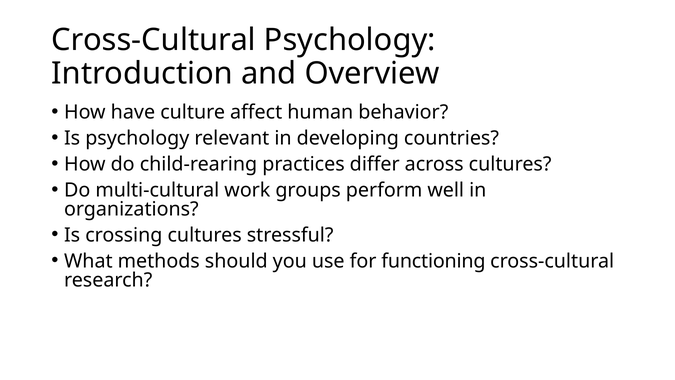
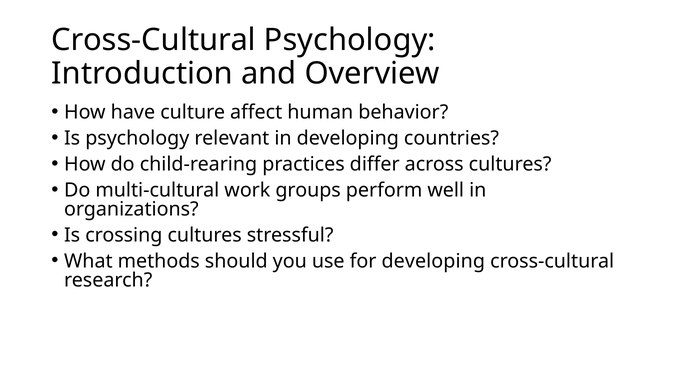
for functioning: functioning -> developing
